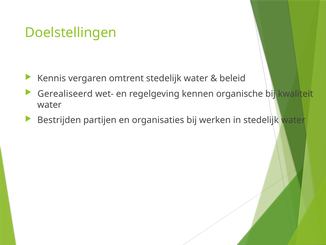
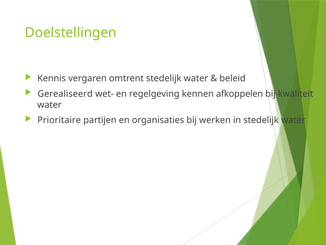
organische: organische -> afkoppelen
Bestrijden: Bestrijden -> Prioritaire
